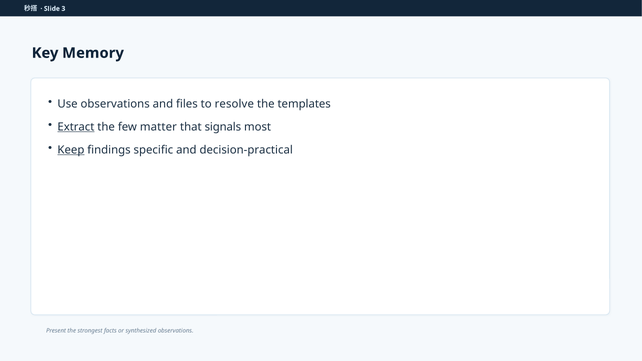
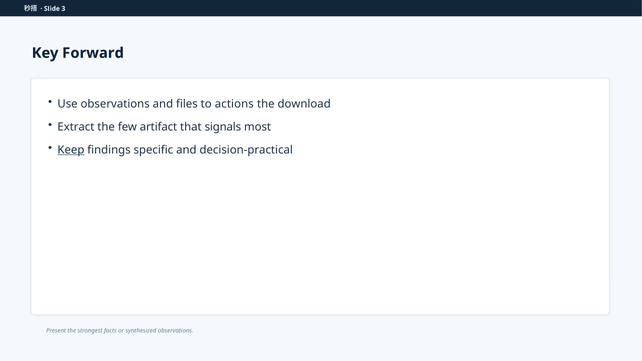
Memory: Memory -> Forward
resolve: resolve -> actions
templates: templates -> download
Extract underline: present -> none
matter: matter -> artifact
